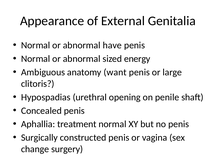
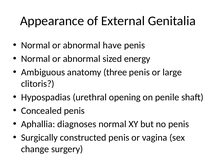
want: want -> three
treatment: treatment -> diagnoses
